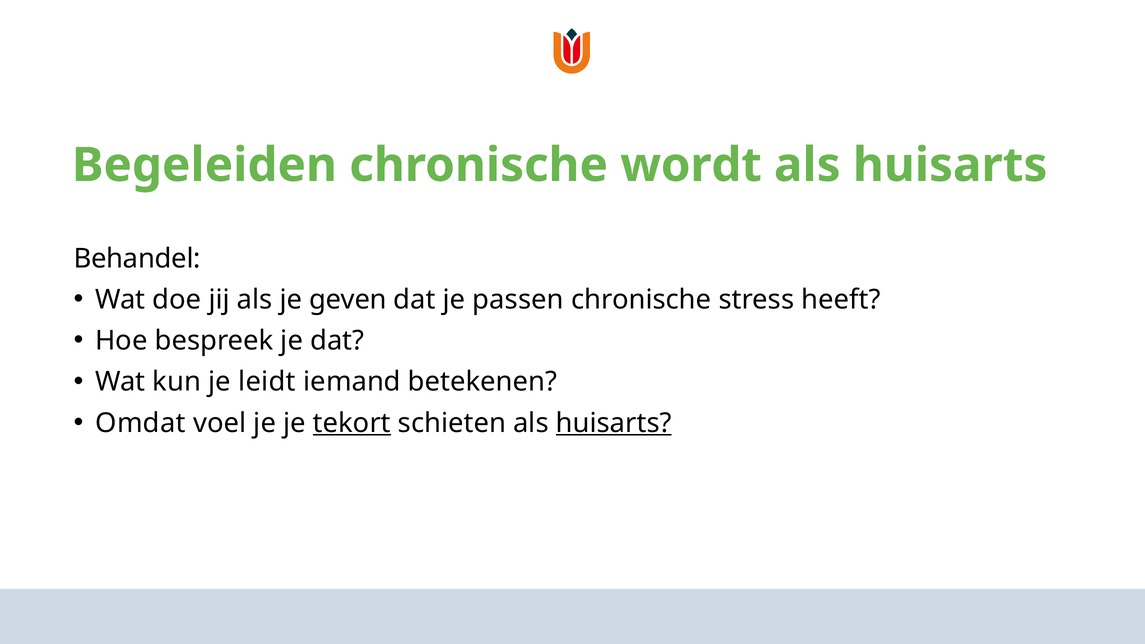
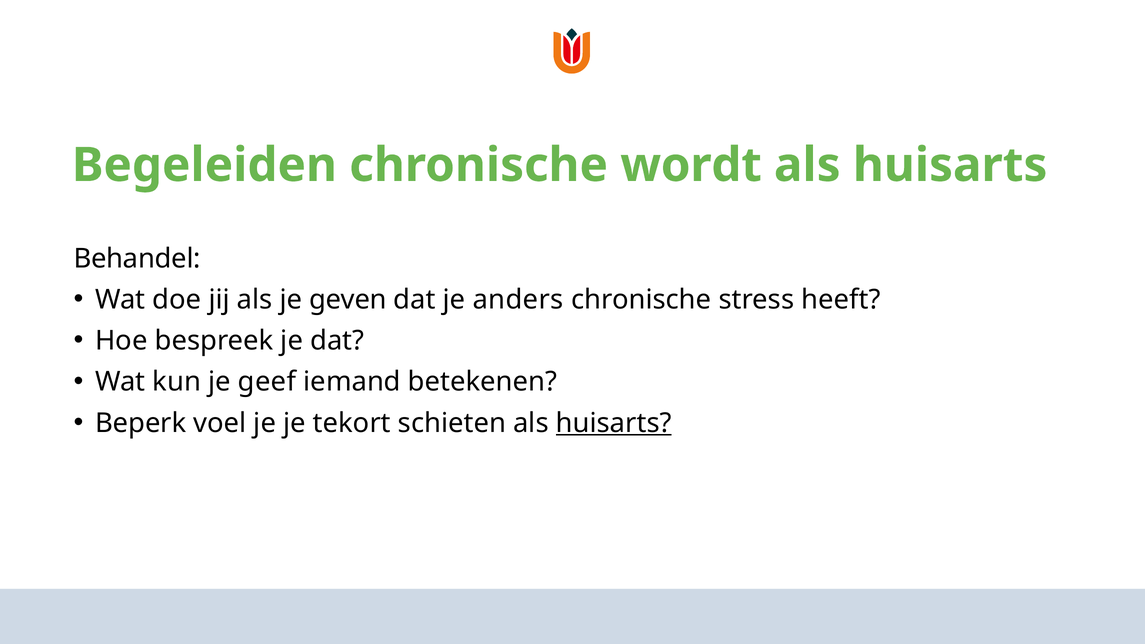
passen: passen -> anders
leidt: leidt -> geef
Omdat: Omdat -> Beperk
tekort underline: present -> none
